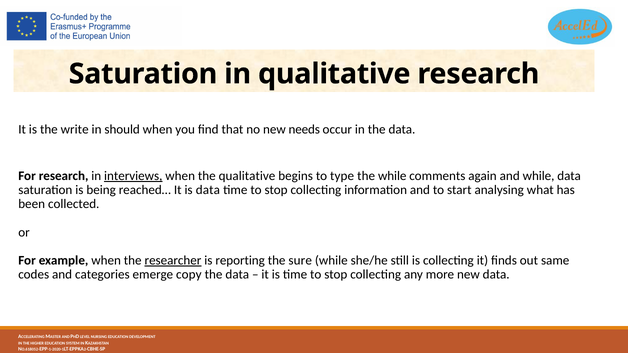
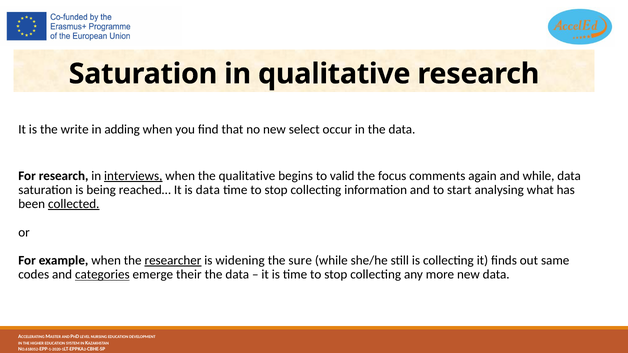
should: should -> adding
needs: needs -> select
type: type -> valid
the while: while -> focus
collected underline: none -> present
reporting: reporting -> widening
categories underline: none -> present
copy: copy -> their
